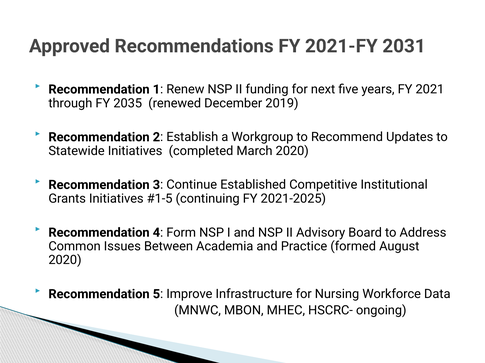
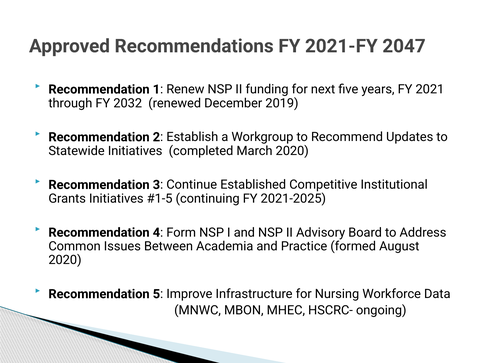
2031: 2031 -> 2047
2035: 2035 -> 2032
